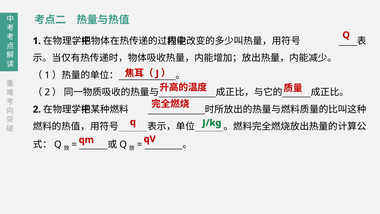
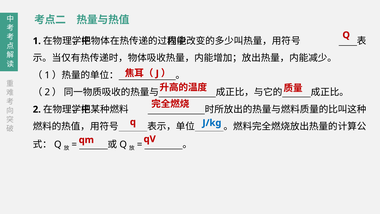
J/kg colour: green -> blue
